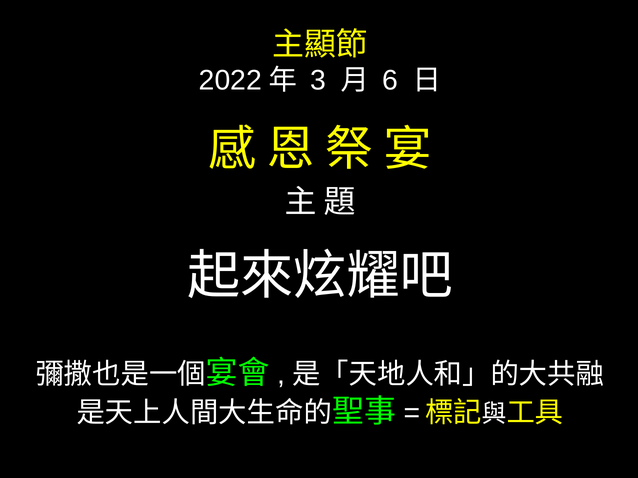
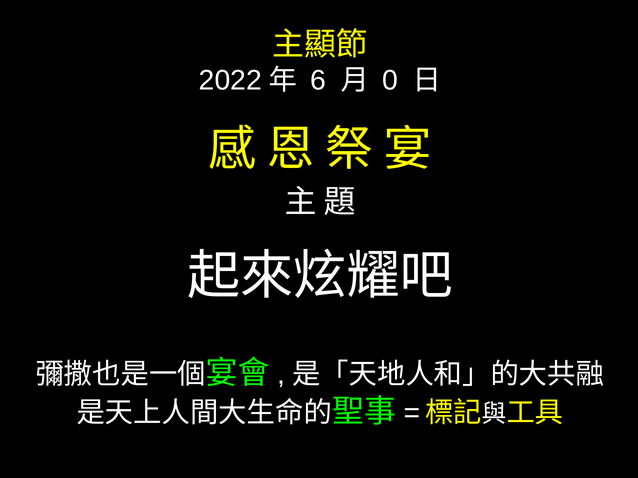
3: 3 -> 6
6: 6 -> 0
